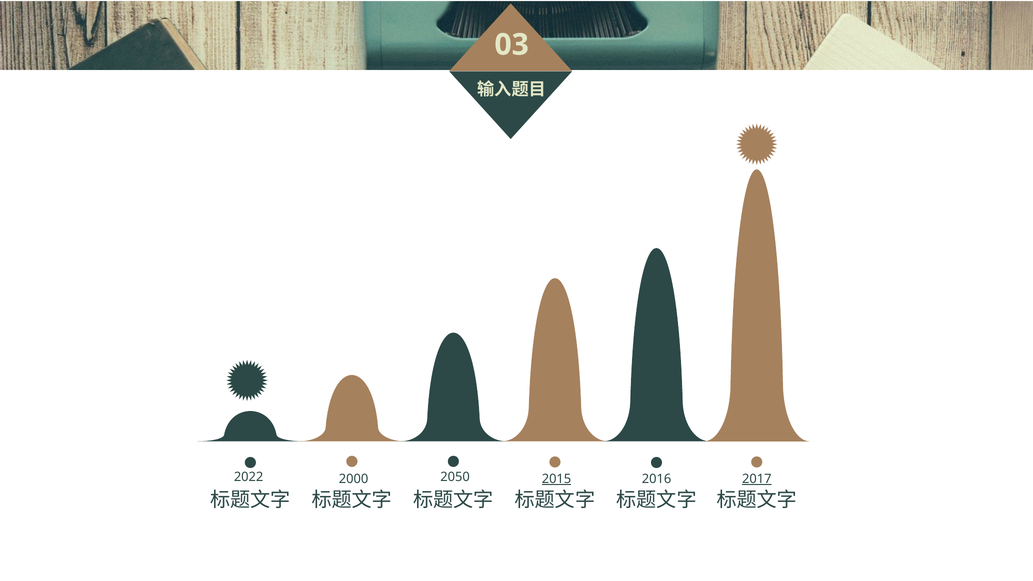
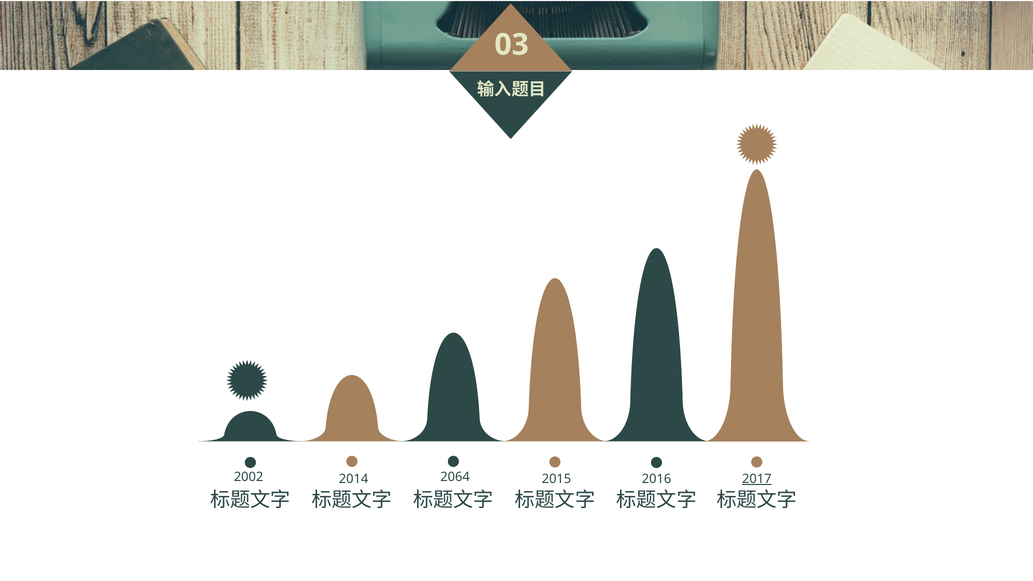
2022: 2022 -> 2002
2050: 2050 -> 2064
2000: 2000 -> 2014
2015 underline: present -> none
